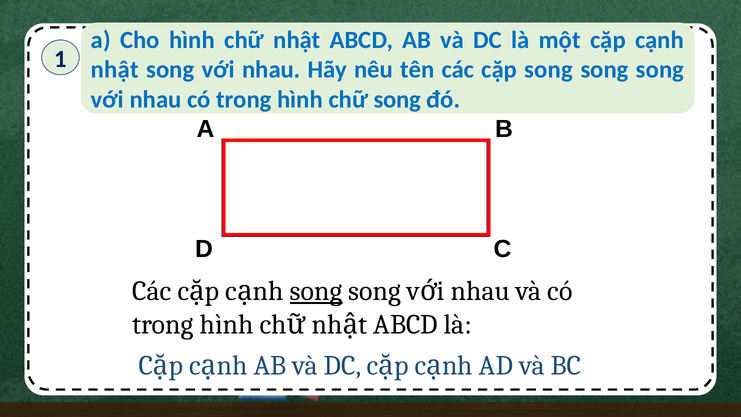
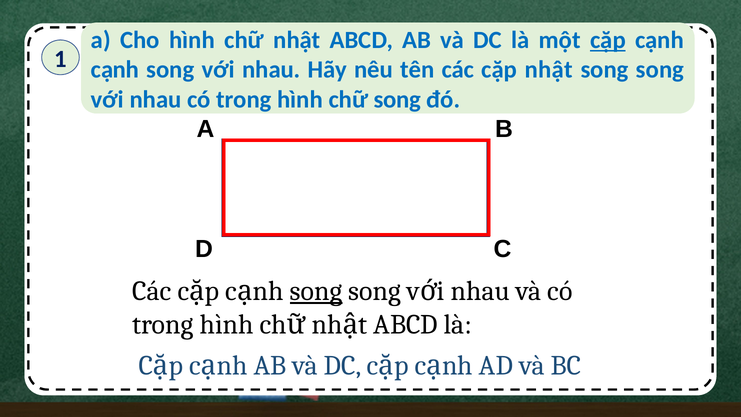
cặp at (608, 40) underline: none -> present
nhật at (115, 70): nhật -> cạnh
cặp song: song -> nhật
